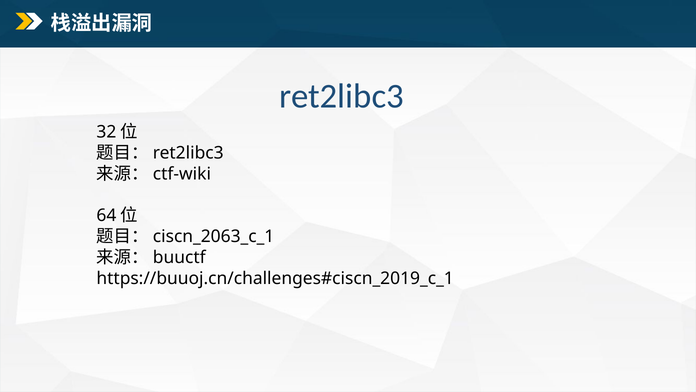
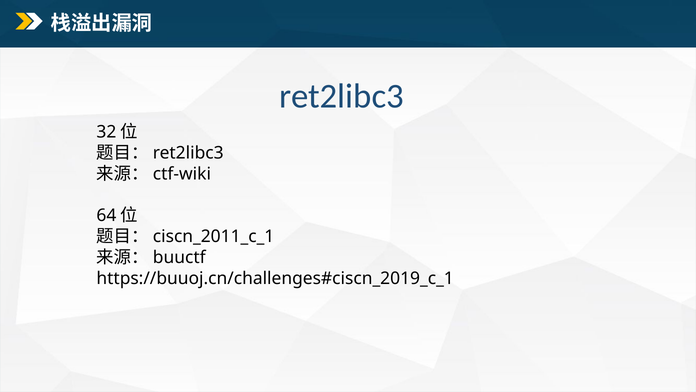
ciscn_2063_c_1: ciscn_2063_c_1 -> ciscn_2011_c_1
